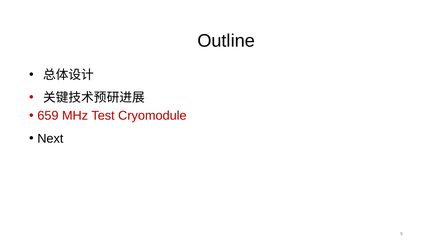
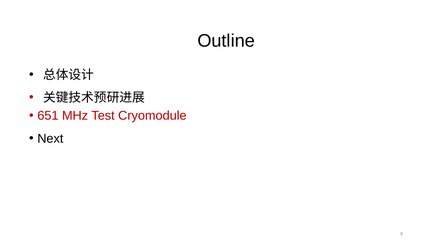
659: 659 -> 651
